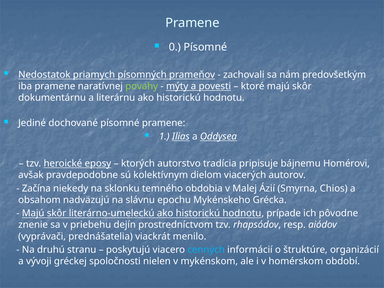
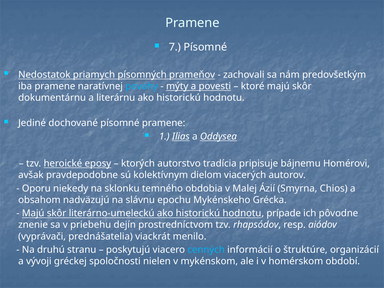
0: 0 -> 7
povahy colour: light green -> light blue
Začína: Začína -> Oporu
